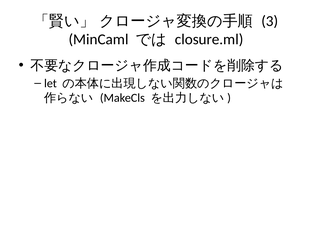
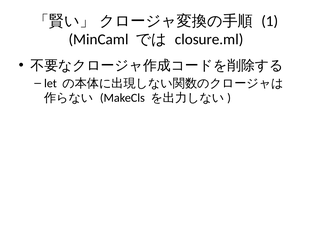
3: 3 -> 1
